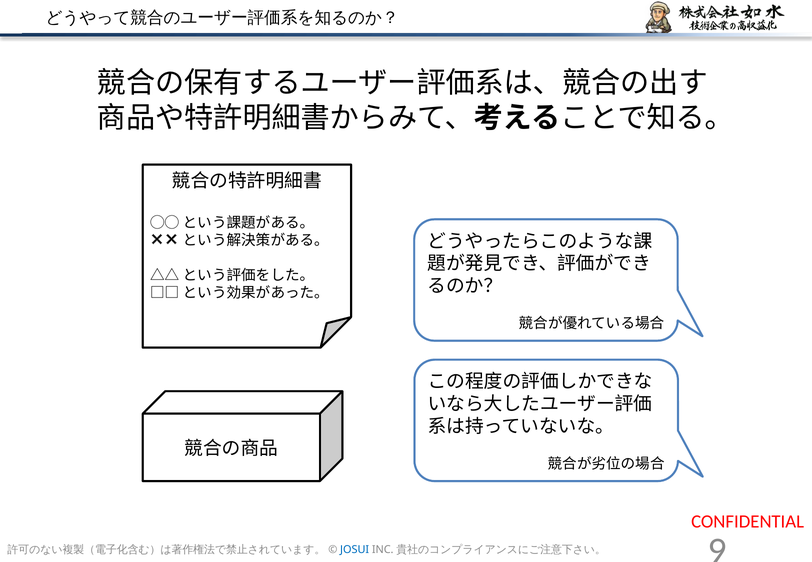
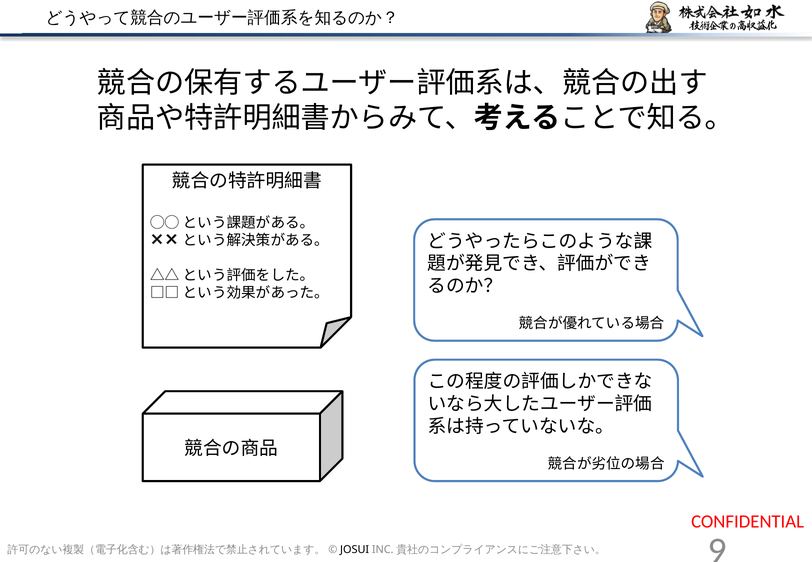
JOSUI colour: blue -> black
